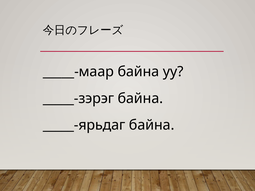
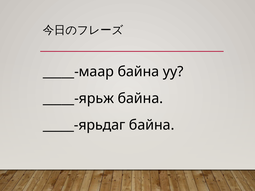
_____-зэрэг: _____-зэрэг -> _____-ярьж
